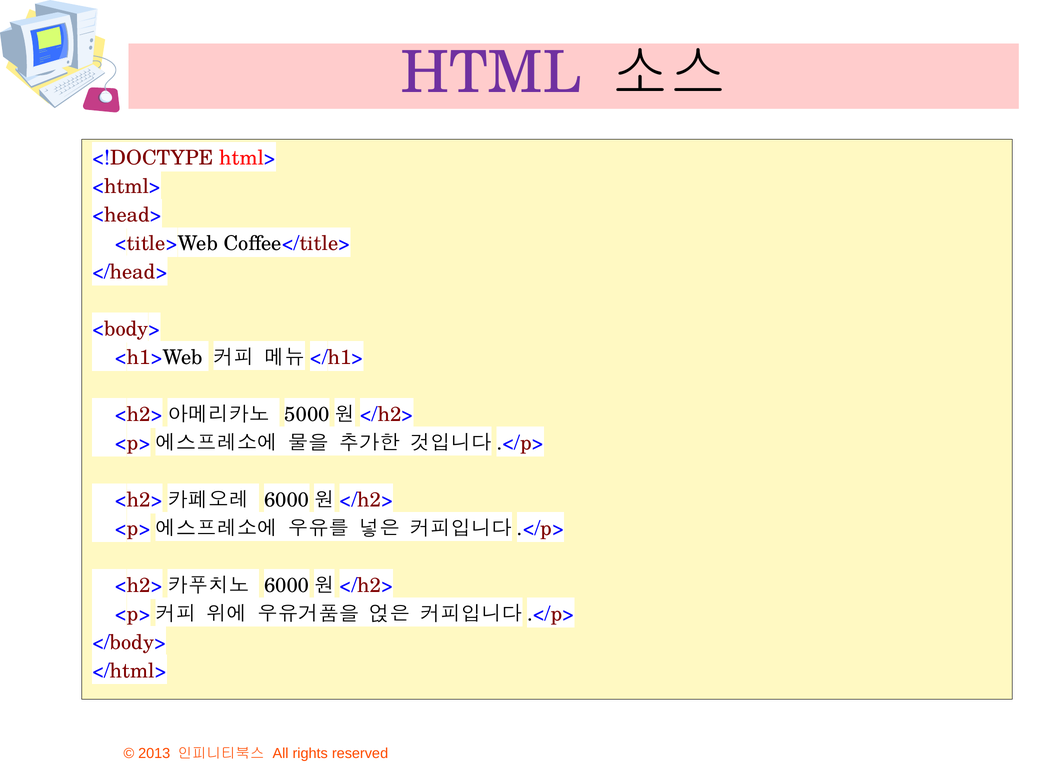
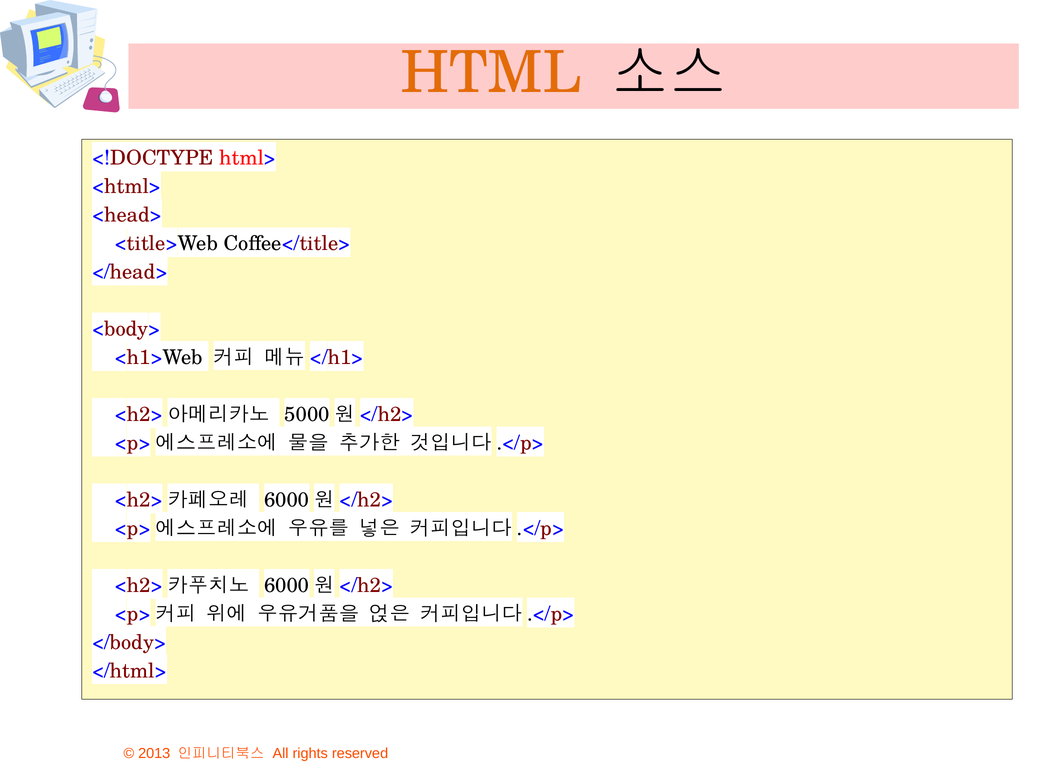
HTML colour: purple -> orange
